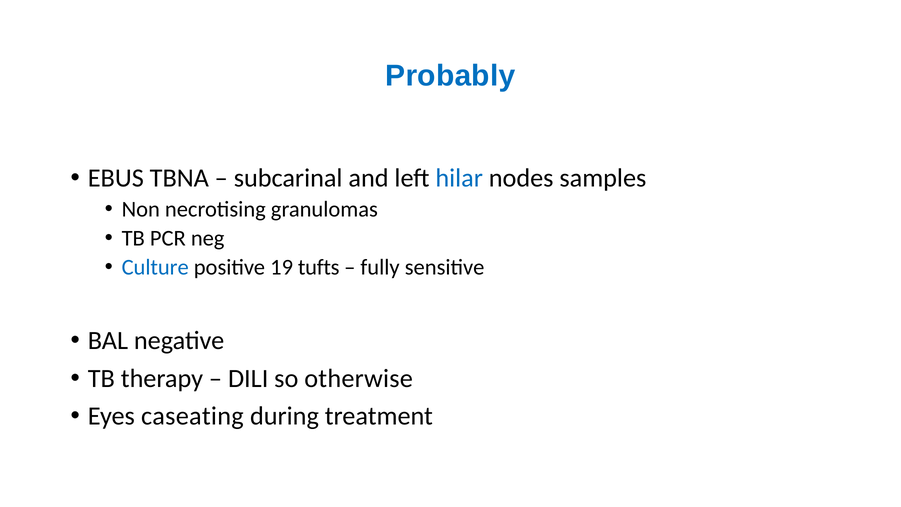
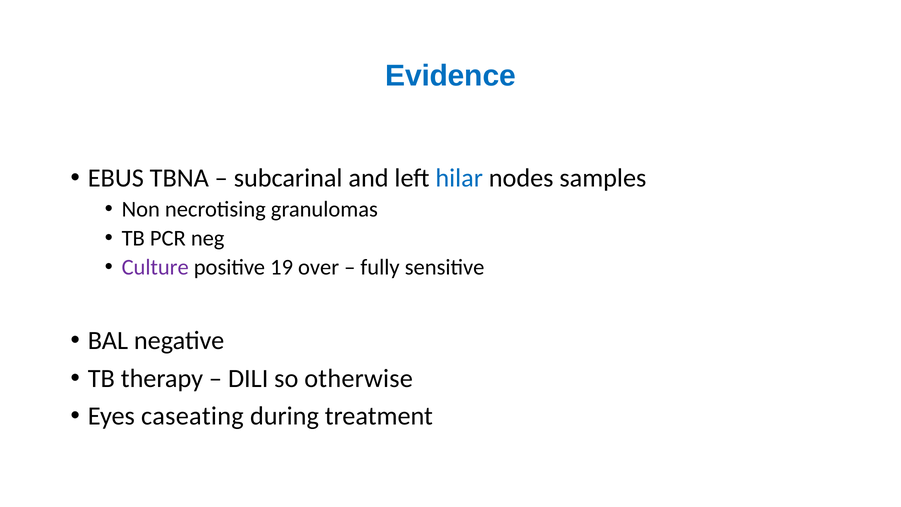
Probably: Probably -> Evidence
Culture colour: blue -> purple
tufts: tufts -> over
